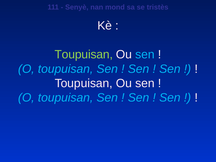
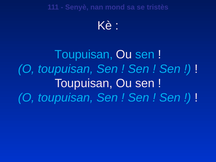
Toupuisan at (84, 54) colour: light green -> light blue
